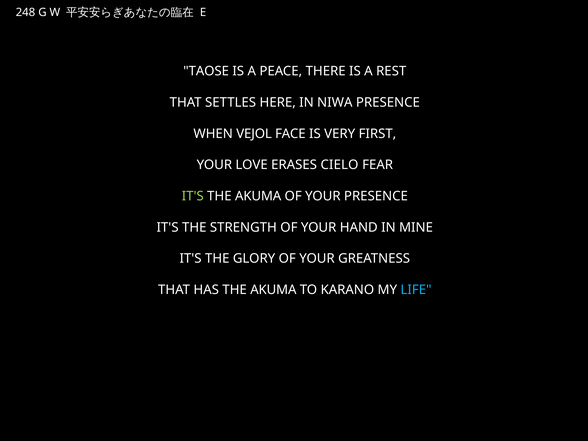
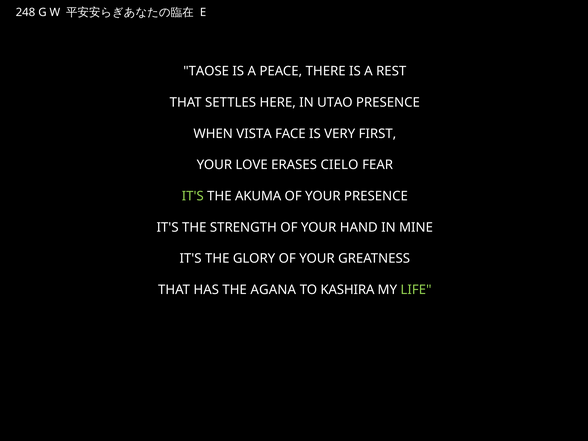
NIWA: NIWA -> UTAO
VEJOL: VEJOL -> VISTA
HAS THE AKUMA: AKUMA -> AGANA
KARANO: KARANO -> KASHIRA
LIFE colour: light blue -> light green
